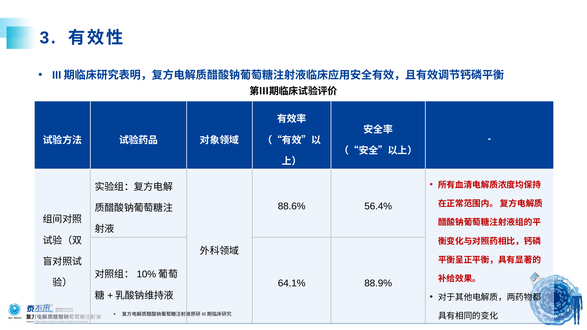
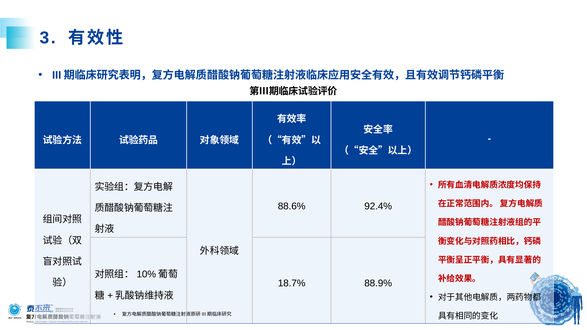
56.4%: 56.4% -> 92.4%
64.1%: 64.1% -> 18.7%
